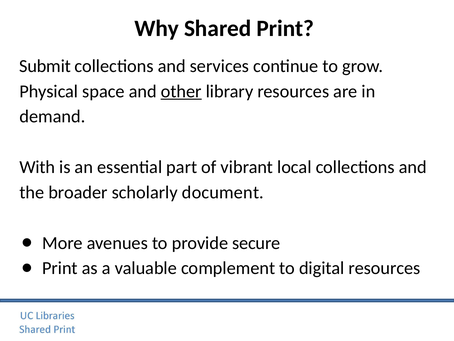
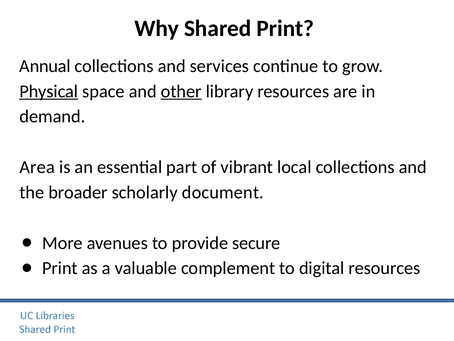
Submit: Submit -> Annual
Physical underline: none -> present
With: With -> Area
